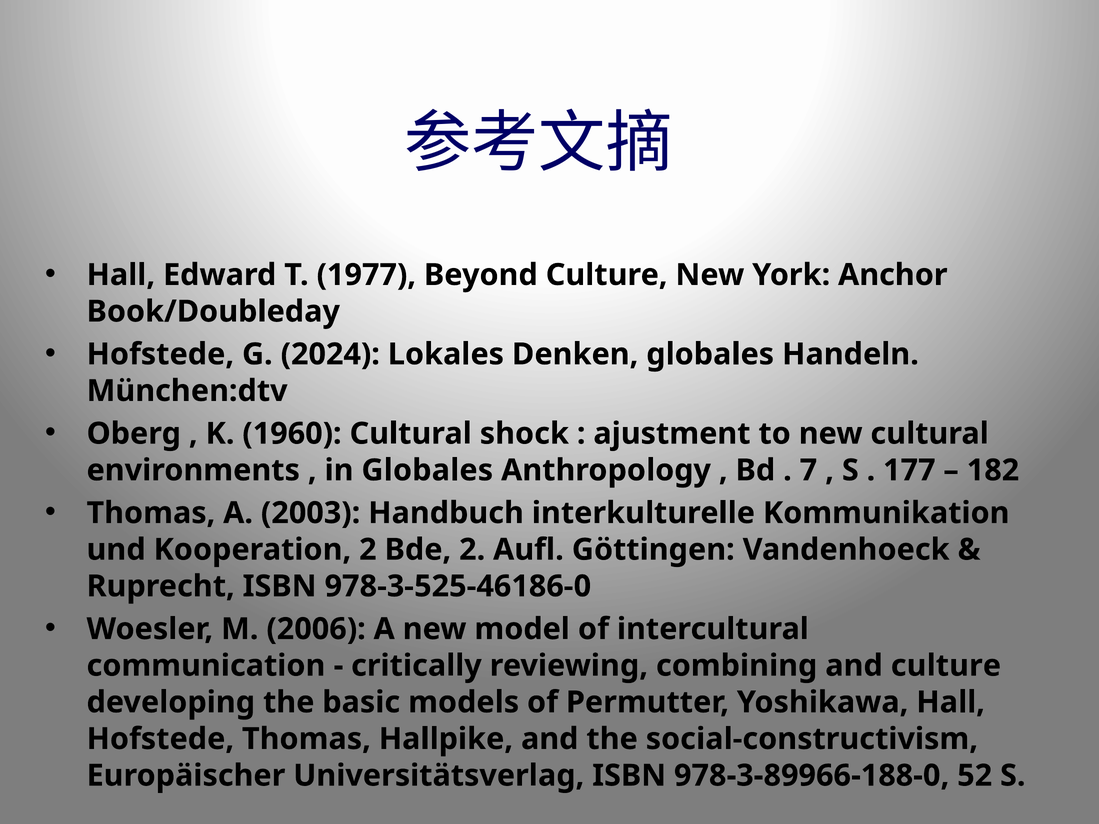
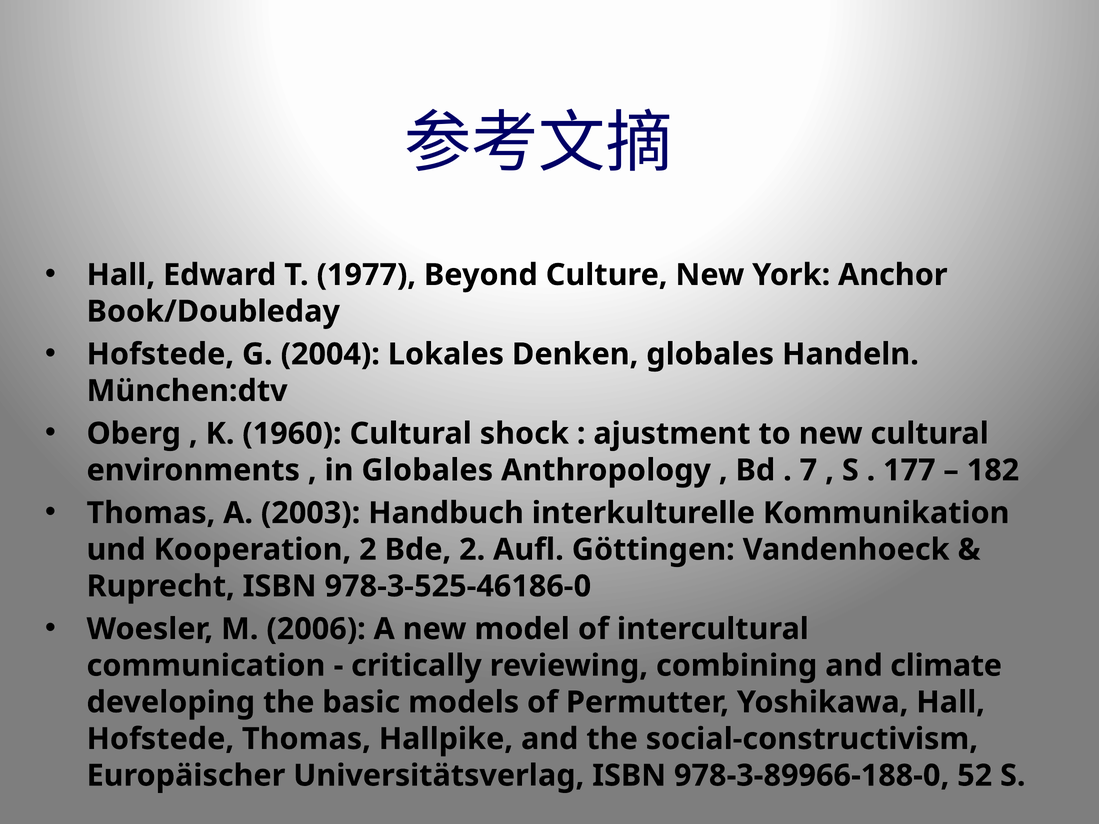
2024: 2024 -> 2004
and culture: culture -> climate
